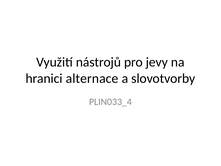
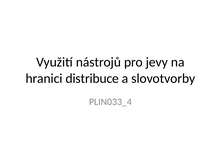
alternace: alternace -> distribuce
